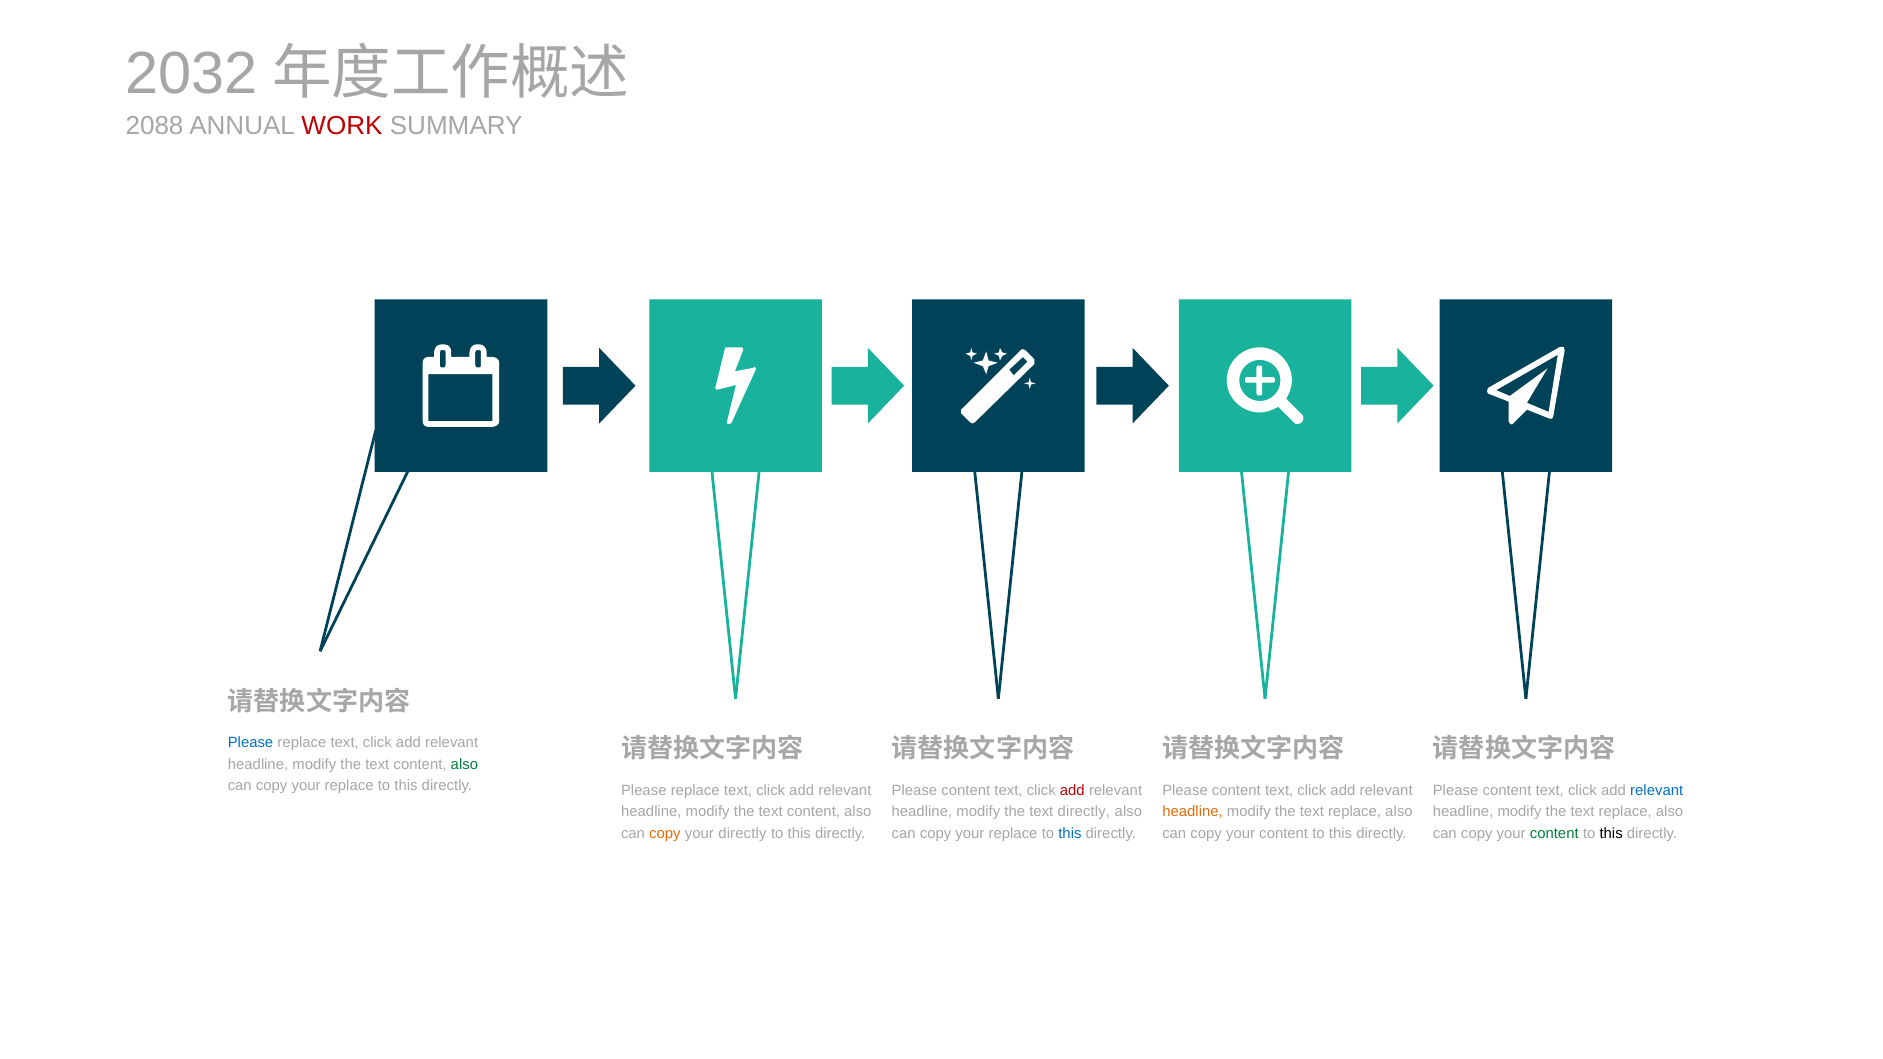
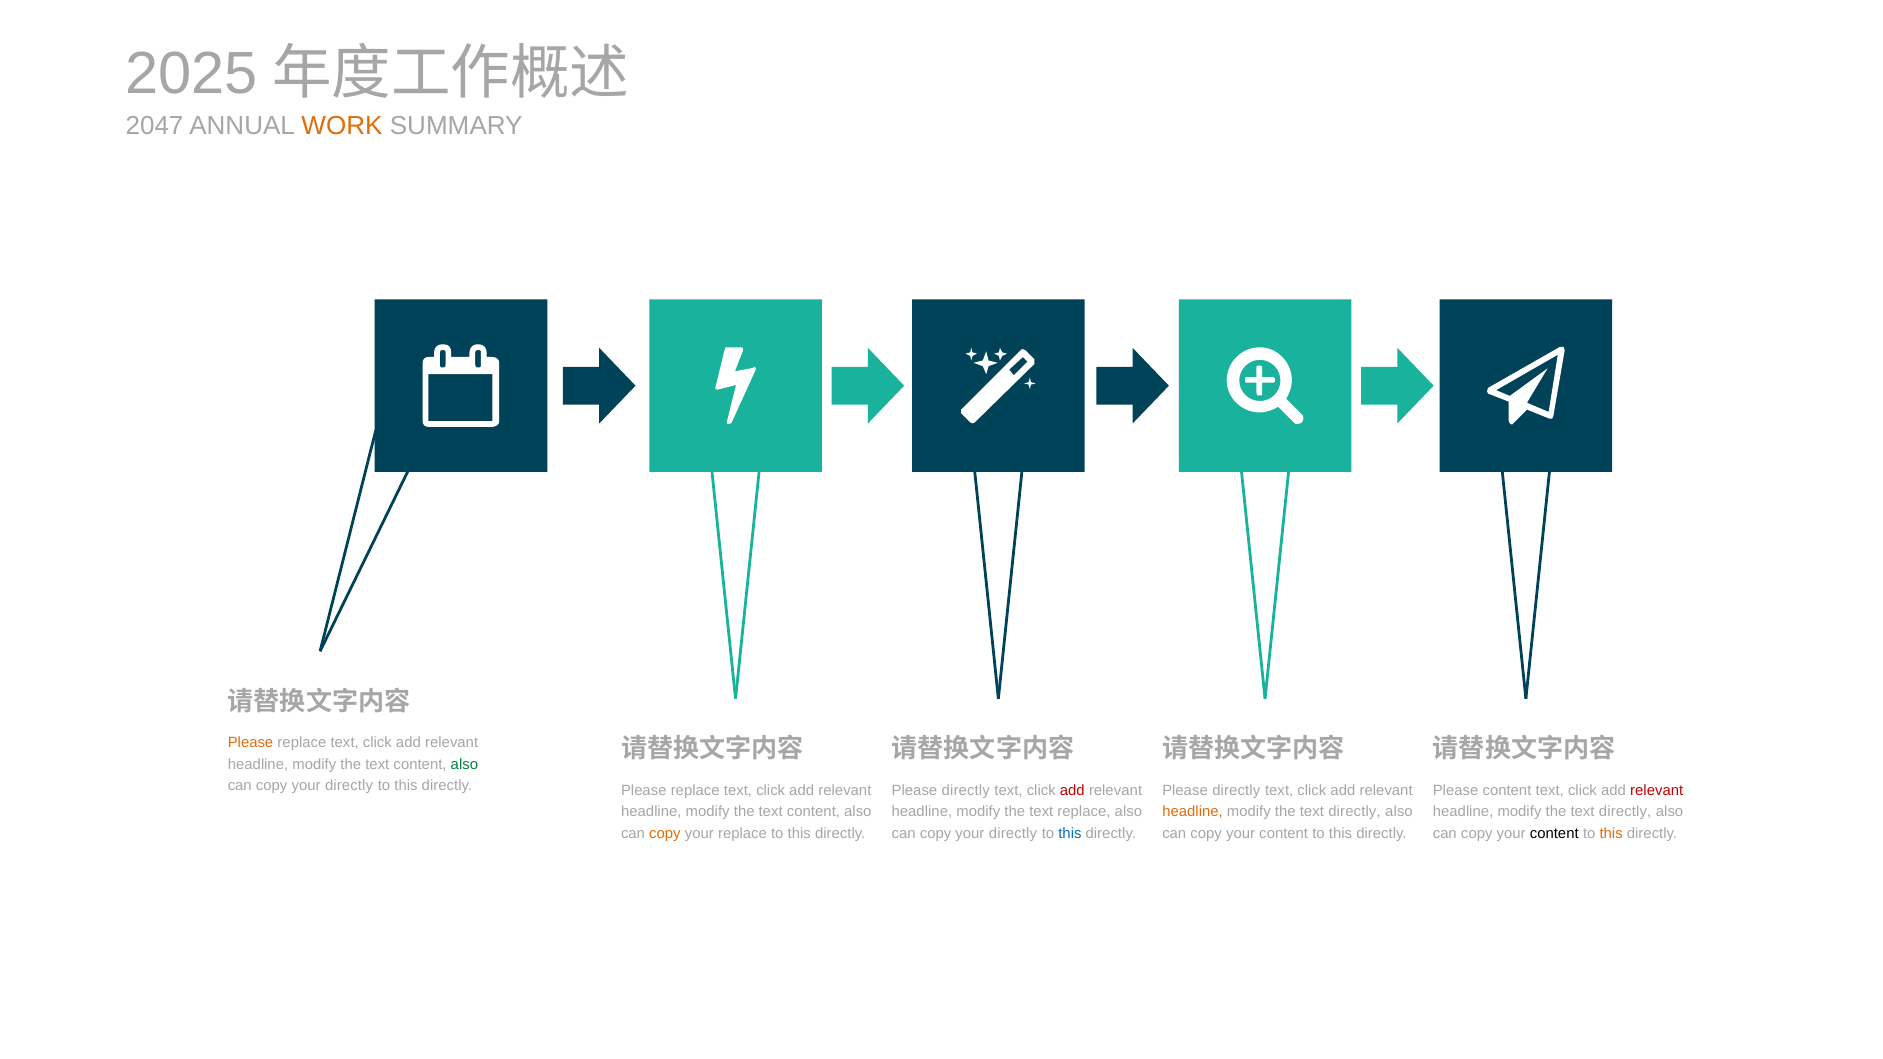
2032: 2032 -> 2025
2088: 2088 -> 2047
WORK colour: red -> orange
Please at (251, 743) colour: blue -> orange
replace at (349, 786): replace -> directly
content at (966, 791): content -> directly
content at (1236, 791): content -> directly
relevant at (1657, 791) colour: blue -> red
text directly: directly -> replace
replace at (1355, 812): replace -> directly
replace at (1625, 812): replace -> directly
your directly: directly -> replace
replace at (1013, 833): replace -> directly
content at (1554, 833) colour: green -> black
this at (1611, 833) colour: black -> orange
